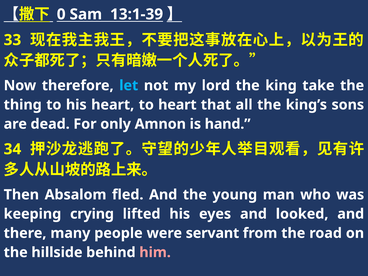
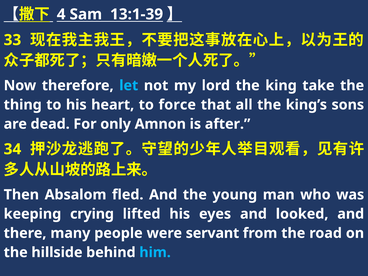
0: 0 -> 4
to heart: heart -> force
hand: hand -> after
him colour: pink -> light blue
